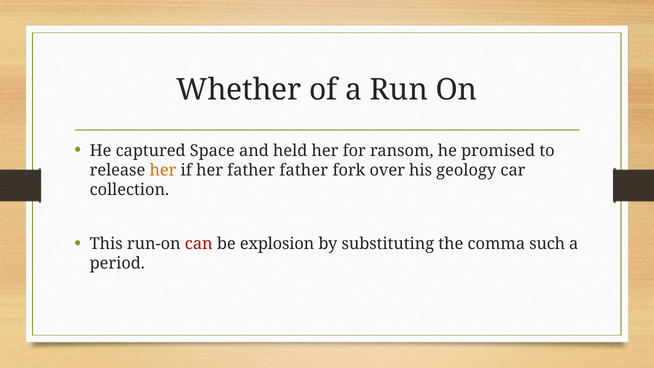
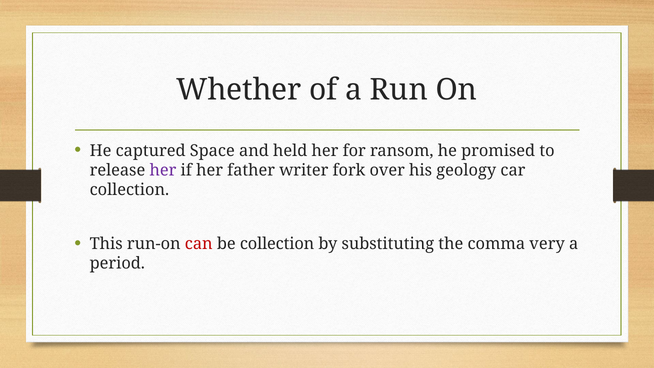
her at (163, 170) colour: orange -> purple
father father: father -> writer
be explosion: explosion -> collection
such: such -> very
